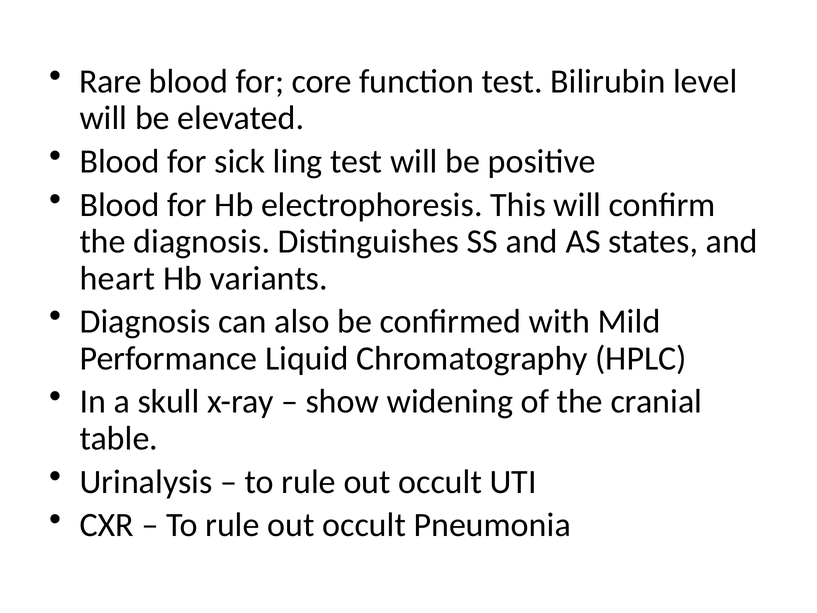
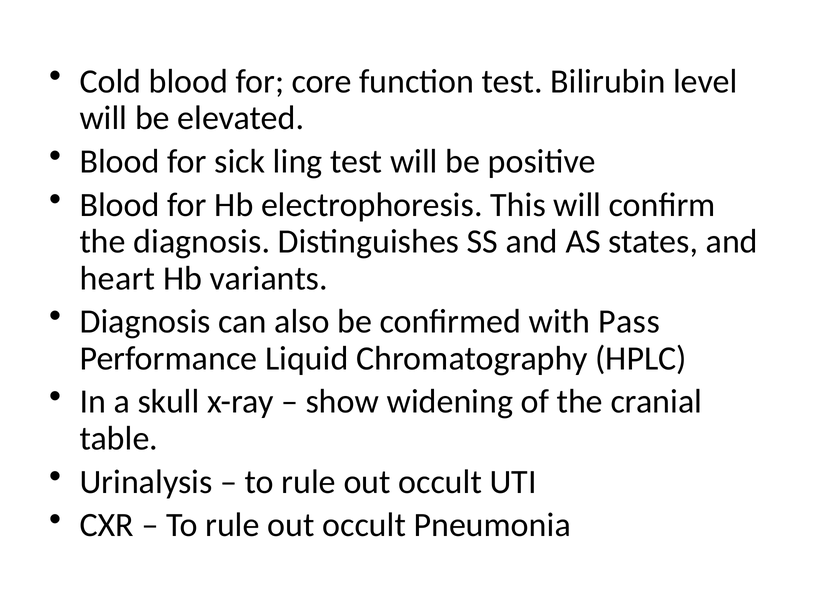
Rare: Rare -> Cold
Mild: Mild -> Pass
